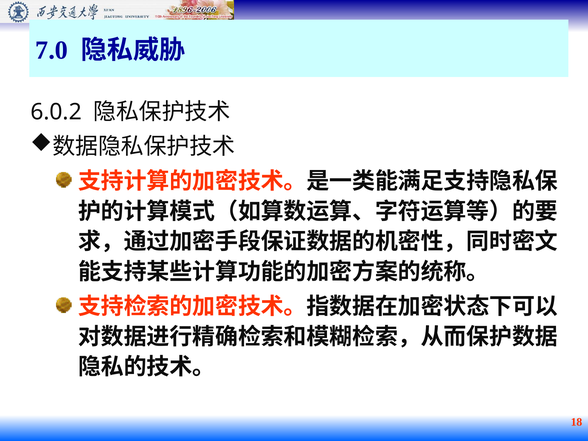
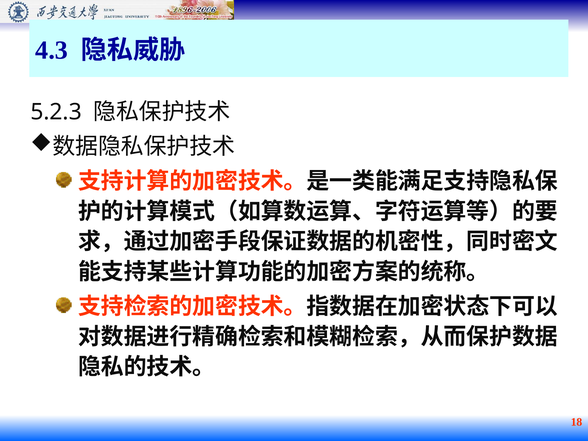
7.0: 7.0 -> 4.3
6.0.2: 6.0.2 -> 5.2.3
